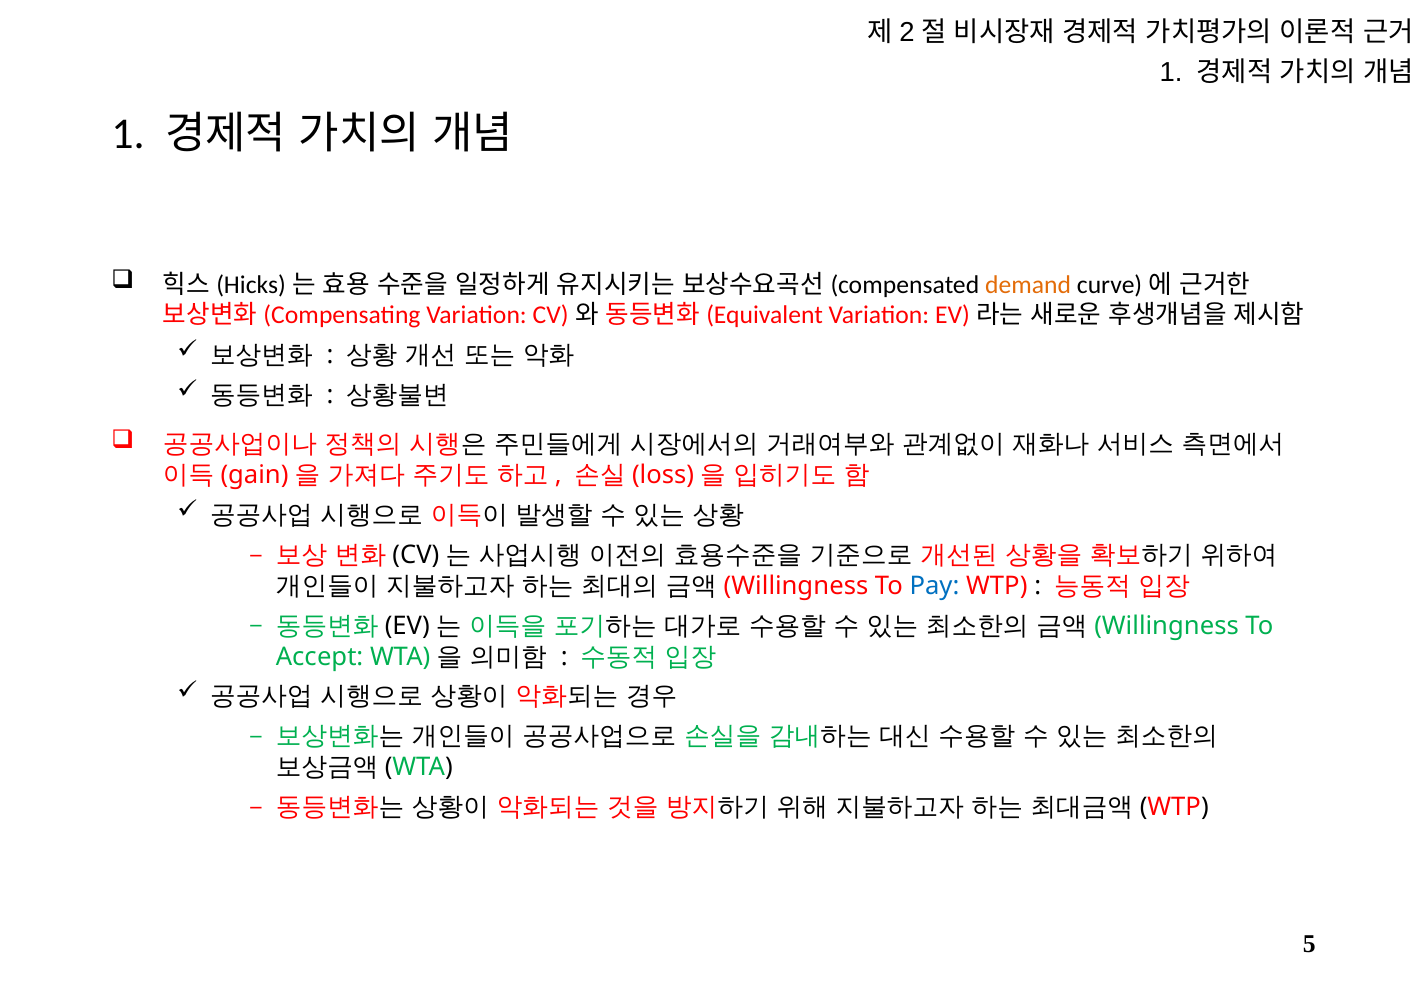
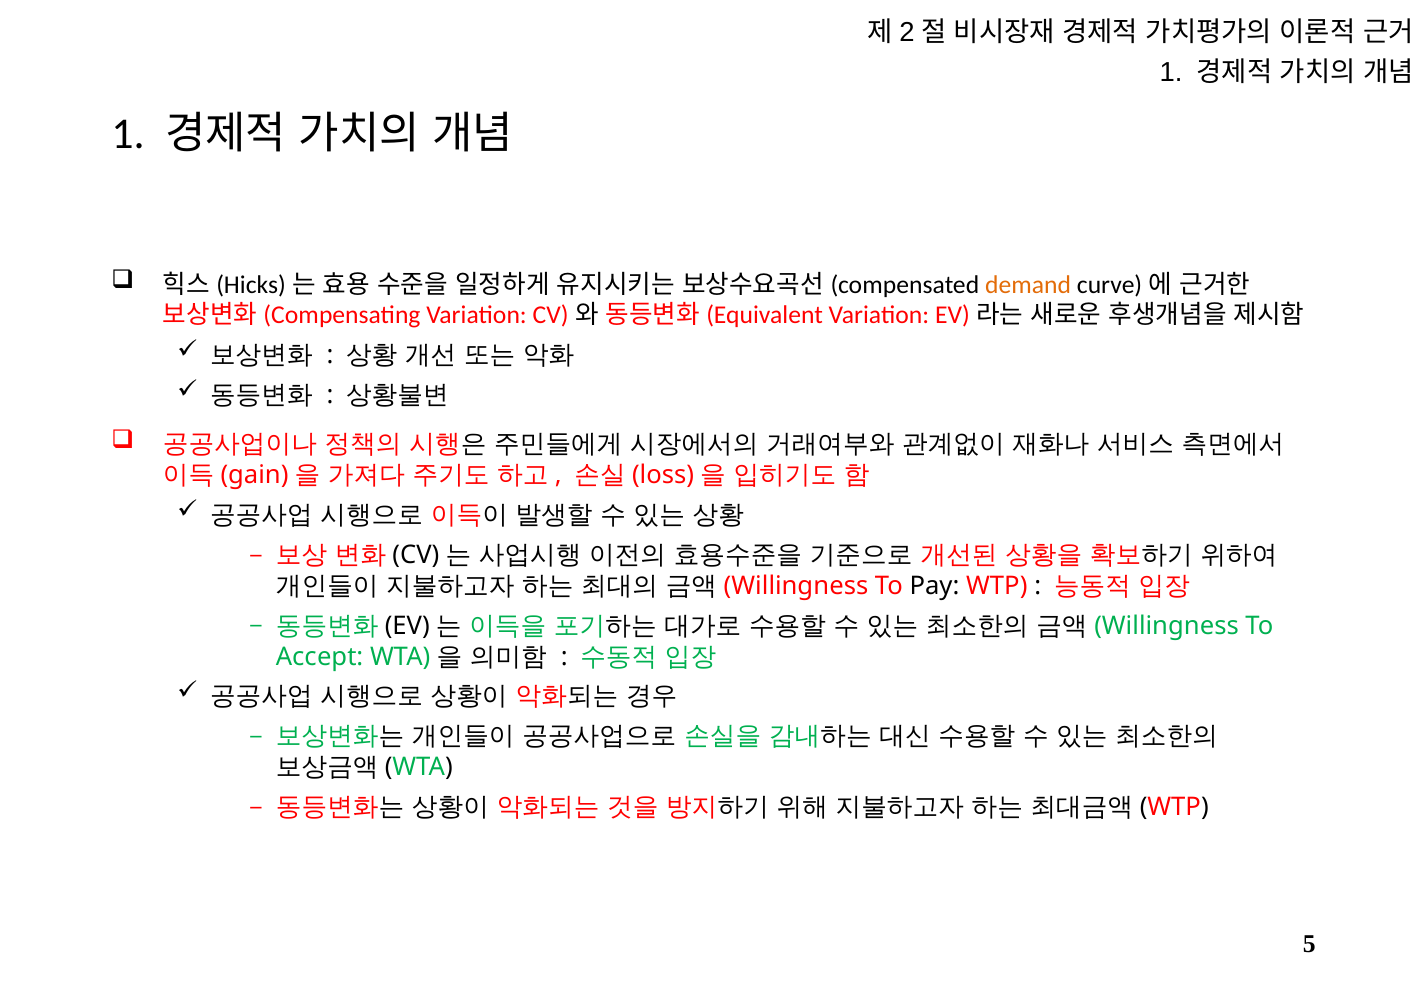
Pay colour: blue -> black
